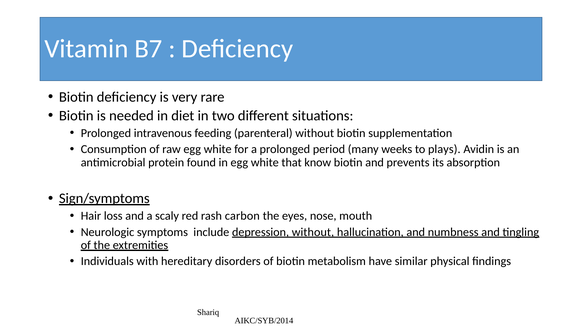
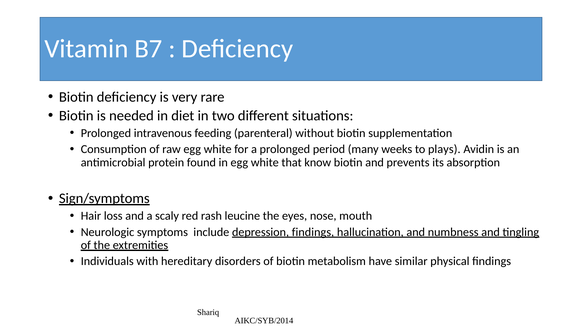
carbon: carbon -> leucine
depression without: without -> findings
